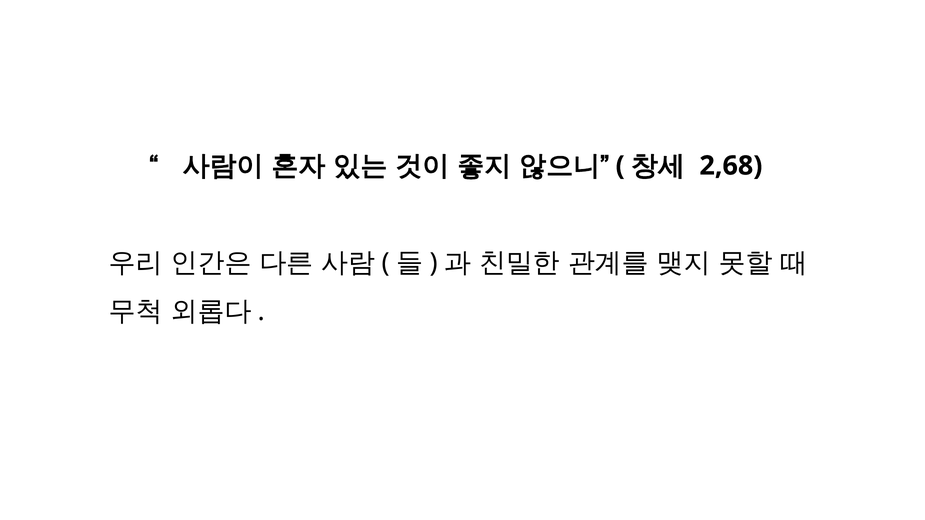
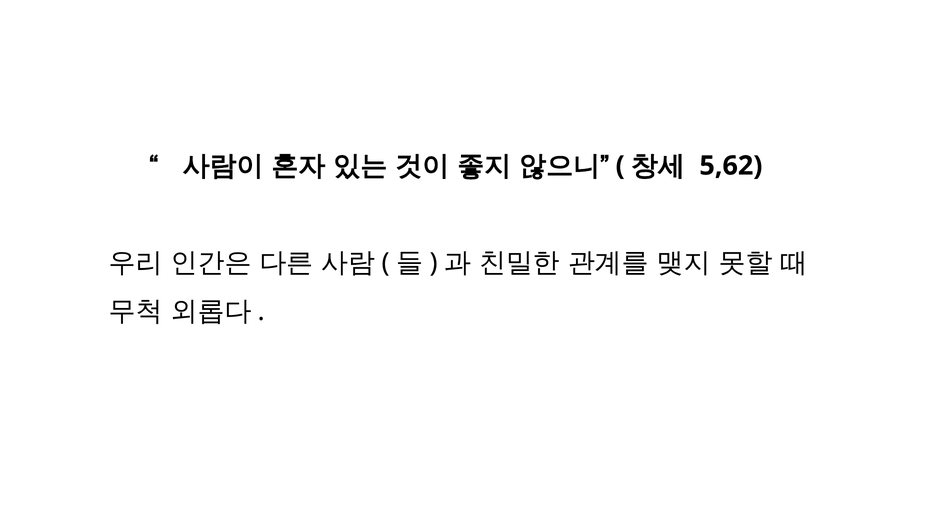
2,68: 2,68 -> 5,62
